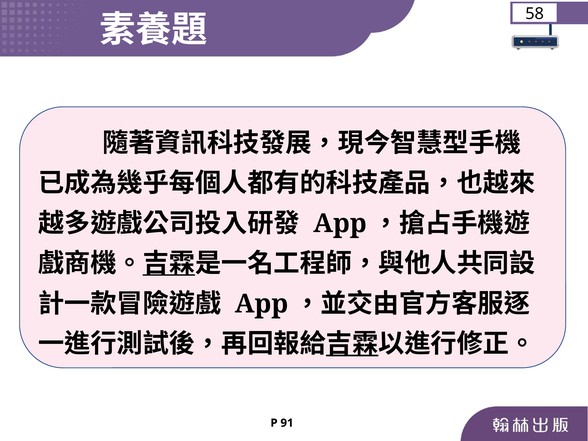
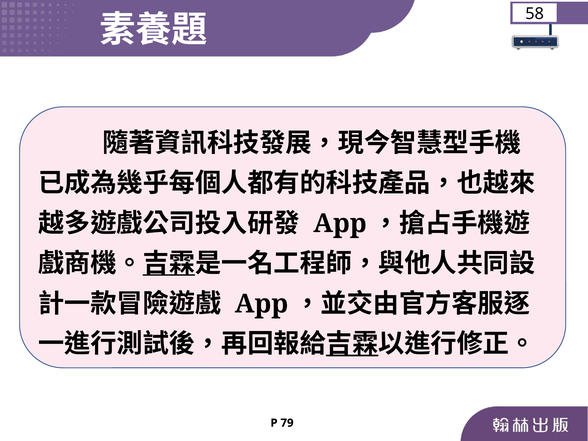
91: 91 -> 79
